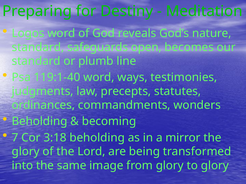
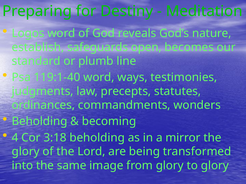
standard at (38, 47): standard -> establish
7: 7 -> 4
